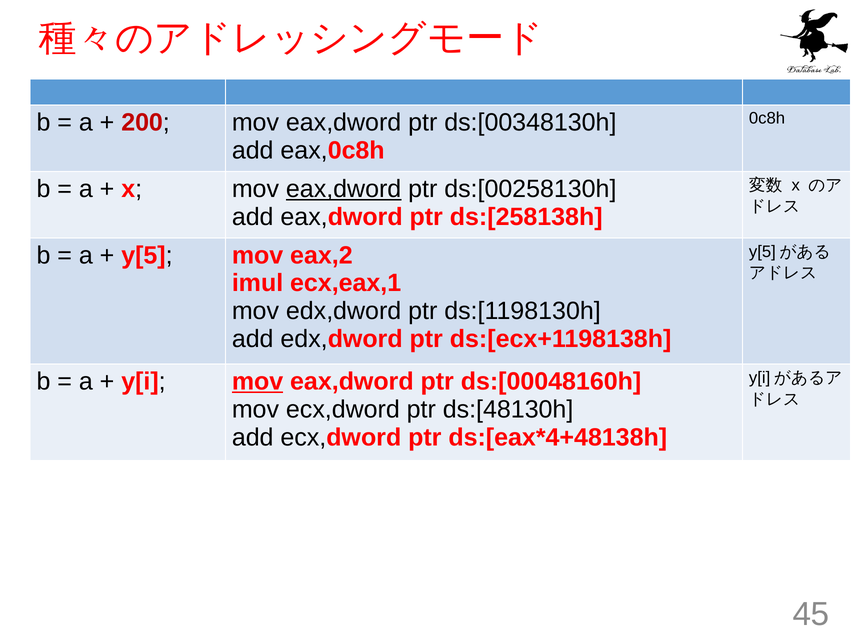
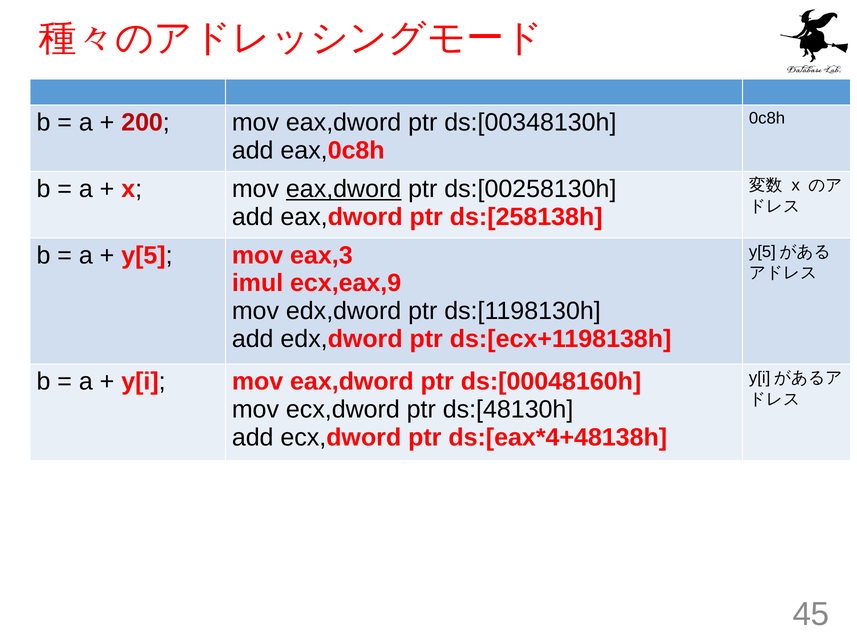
eax,2: eax,2 -> eax,3
ecx,eax,1: ecx,eax,1 -> ecx,eax,9
mov at (258, 382) underline: present -> none
